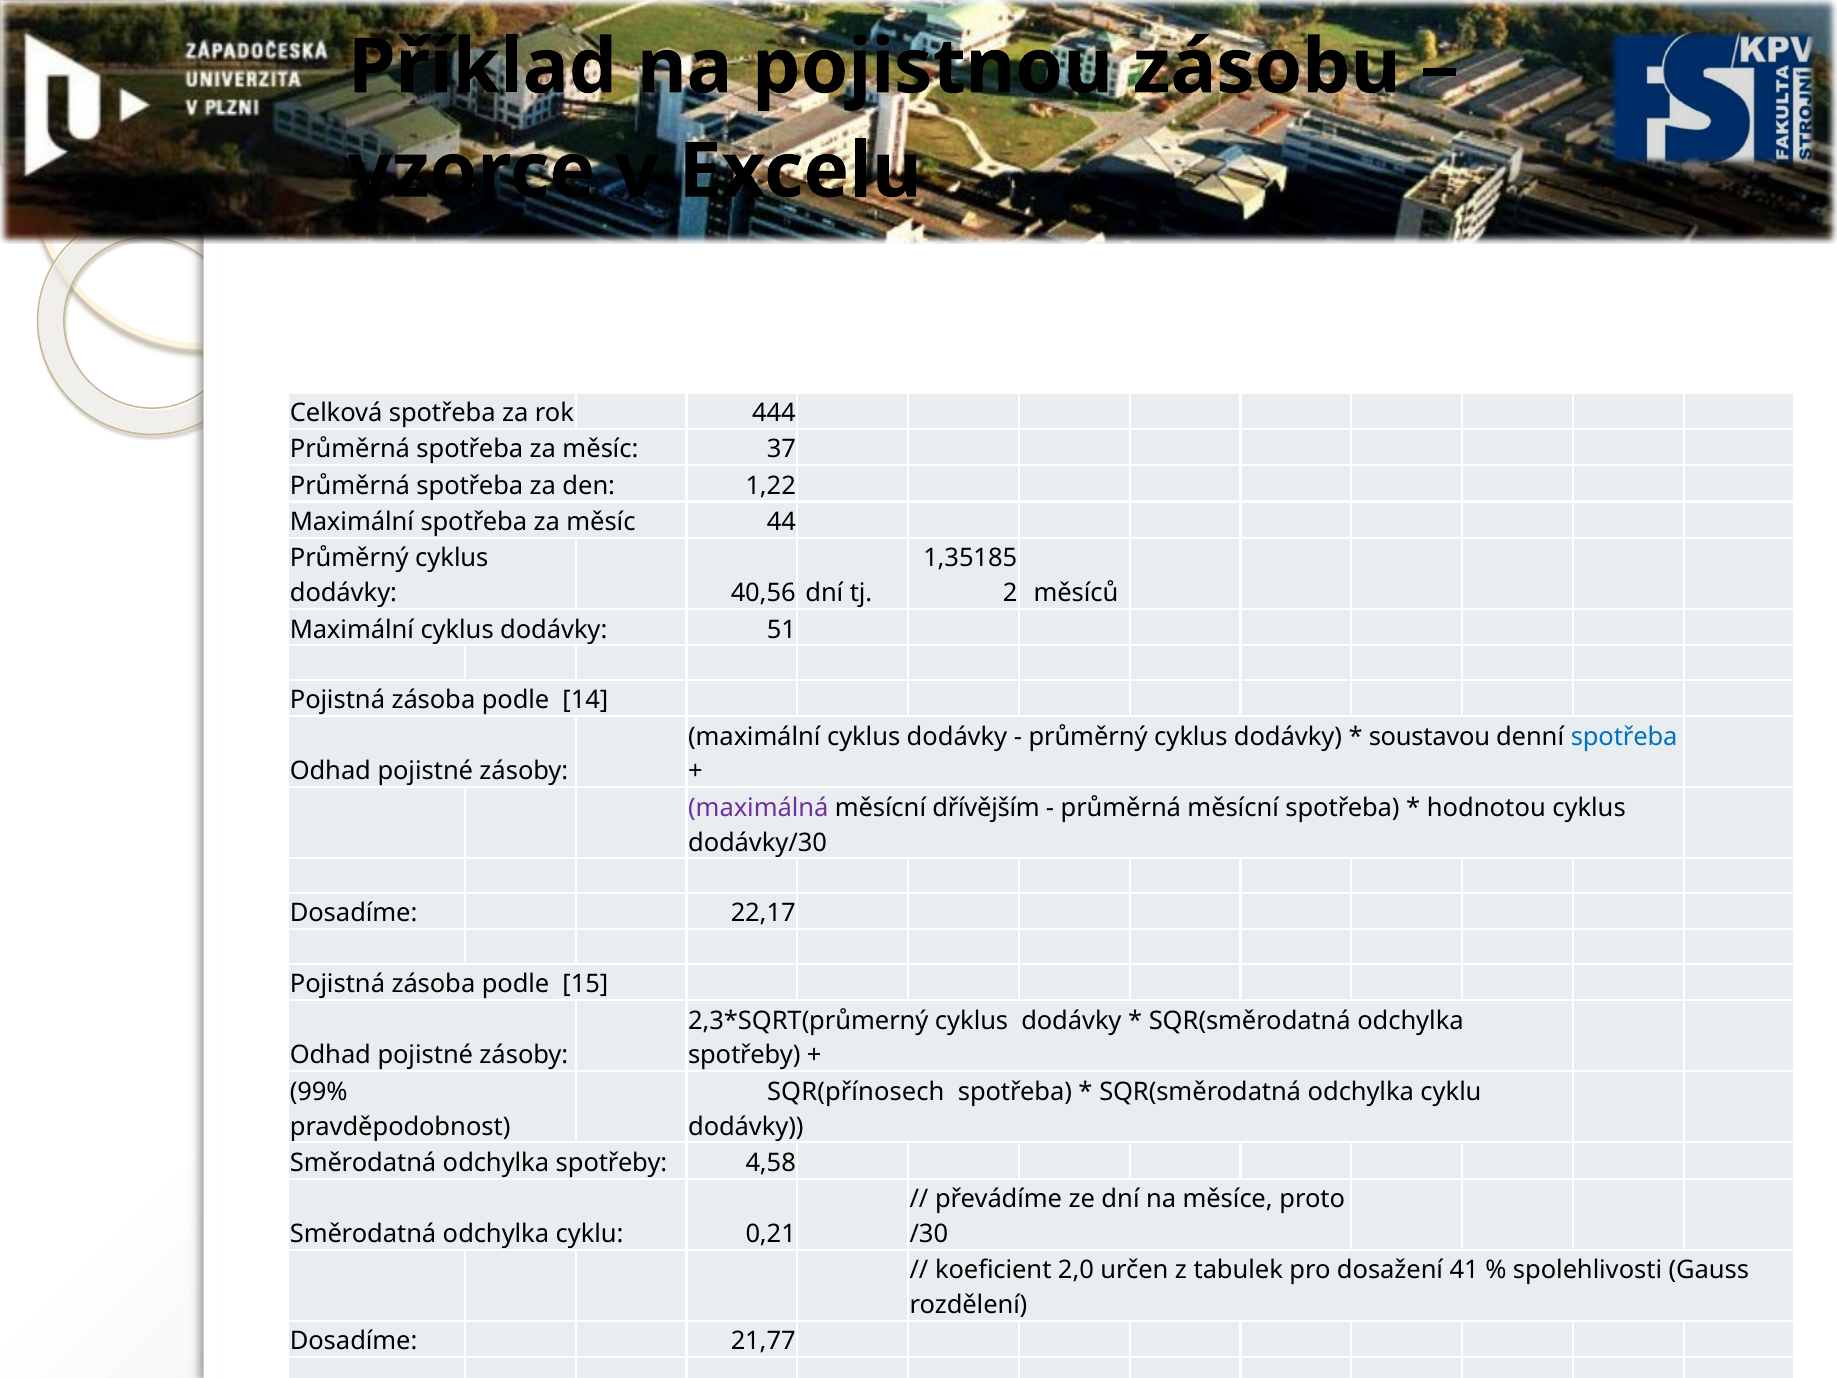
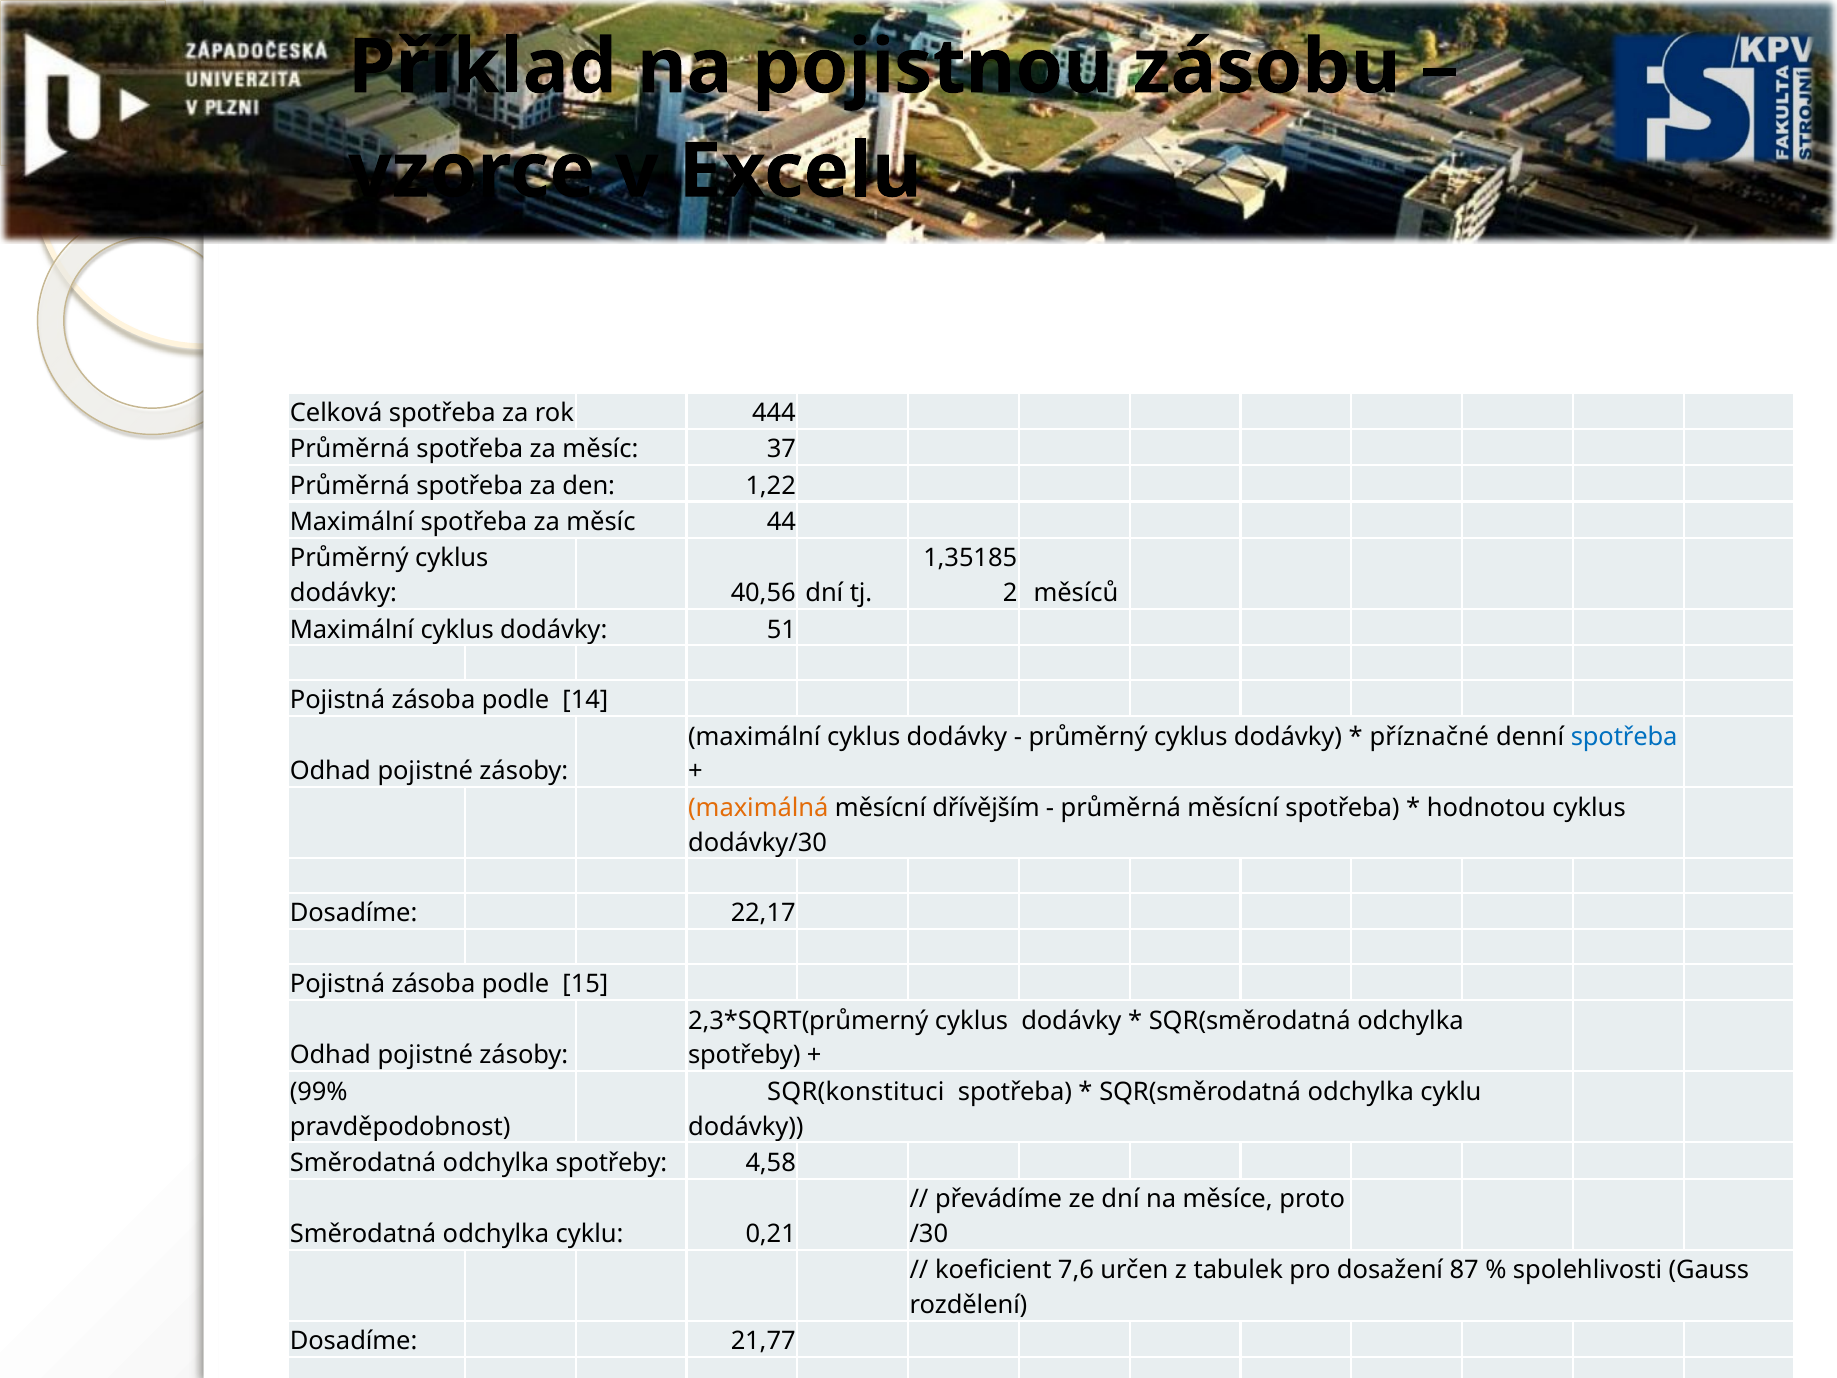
soustavou: soustavou -> příznačné
maximálná colour: purple -> orange
SQR(přínosech: SQR(přínosech -> SQR(konstituci
2,0: 2,0 -> 7,6
41: 41 -> 87
